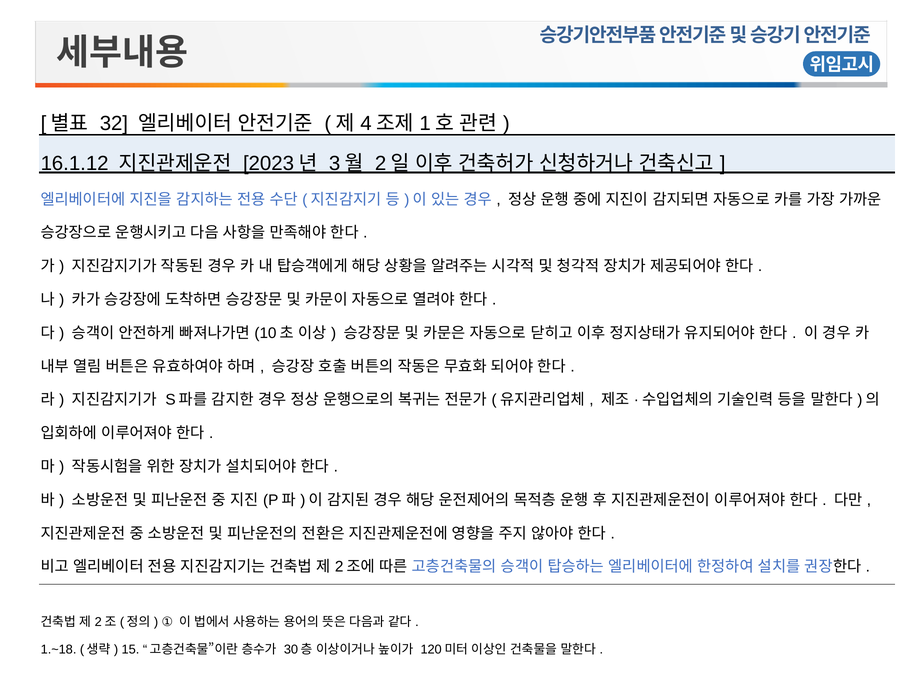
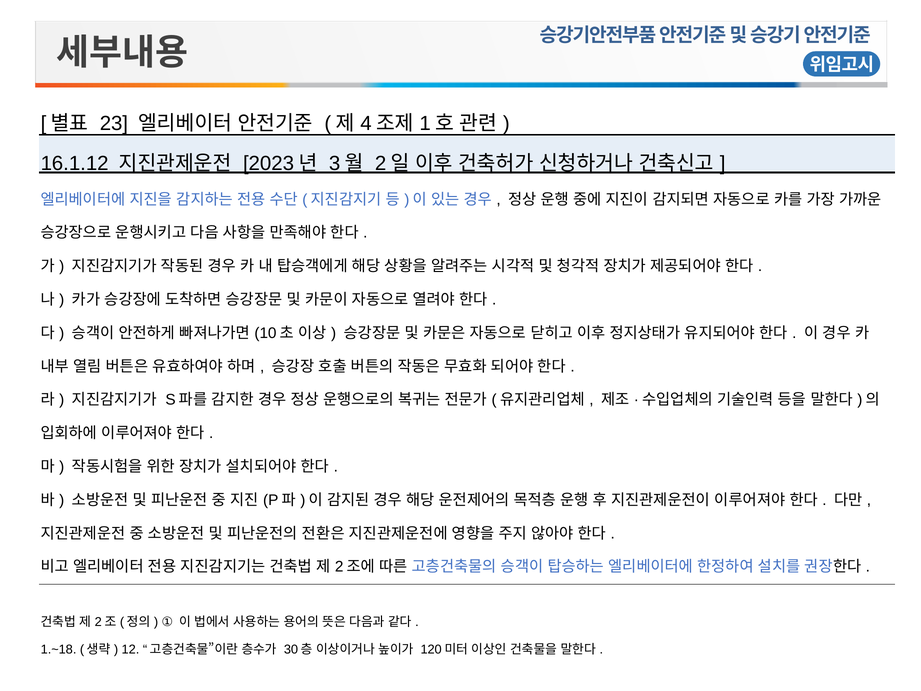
32: 32 -> 23
15: 15 -> 12
